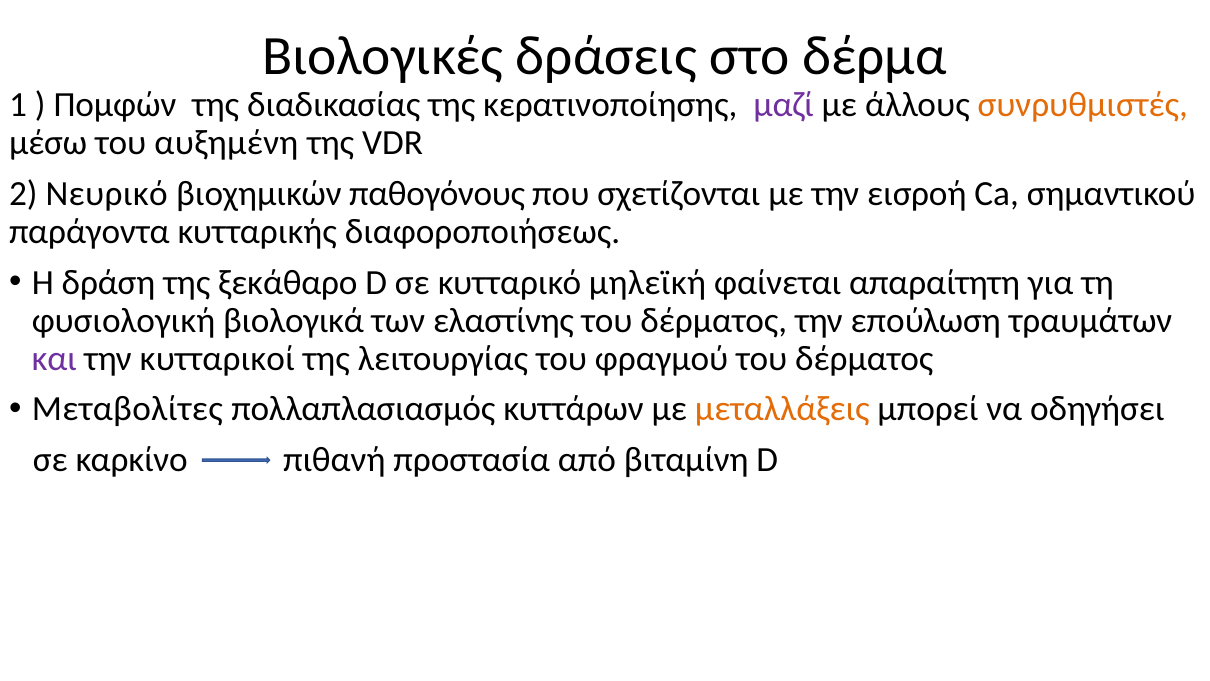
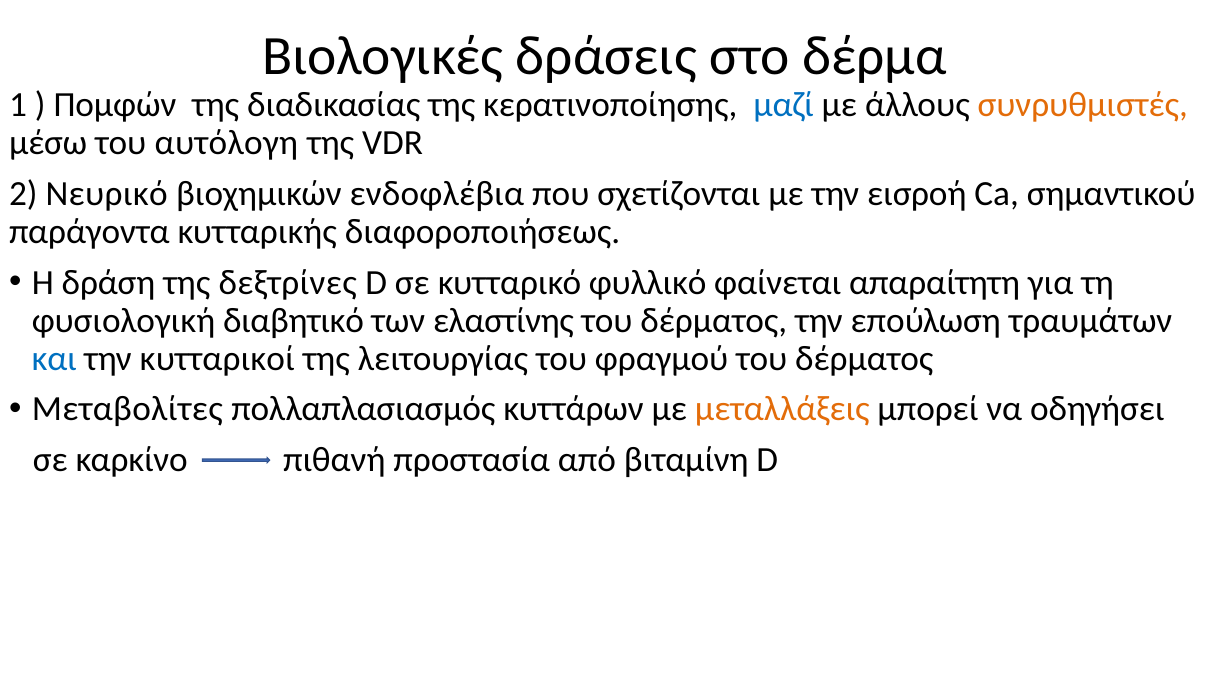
μαζί colour: purple -> blue
αυξημένη: αυξημένη -> αυτόλογη
παθογόνους: παθογόνους -> ενδοφλέβια
ξεκάθαρο: ξεκάθαρο -> δεξτρίνες
μηλεϊκή: μηλεϊκή -> φυλλικό
βιολογικά: βιολογικά -> διαβητικό
και colour: purple -> blue
